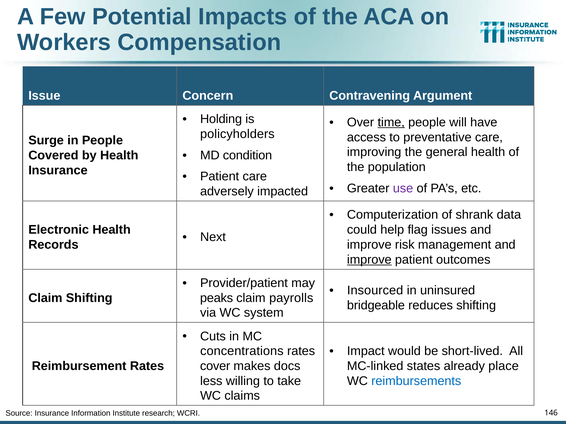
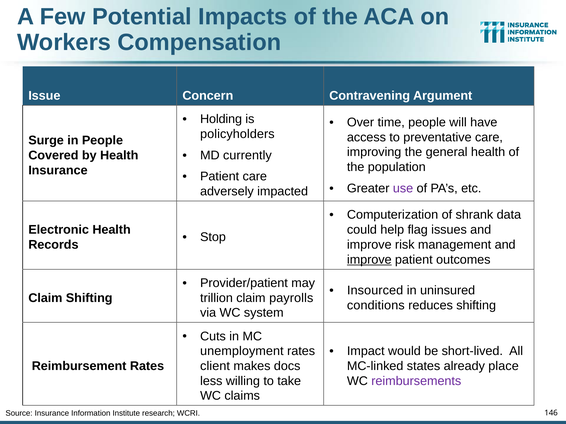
time underline: present -> none
condition: condition -> currently
Next: Next -> Stop
peaks: peaks -> trillion
bridgeable: bridgeable -> conditions
concentrations: concentrations -> unemployment
cover: cover -> client
reimbursements colour: blue -> purple
